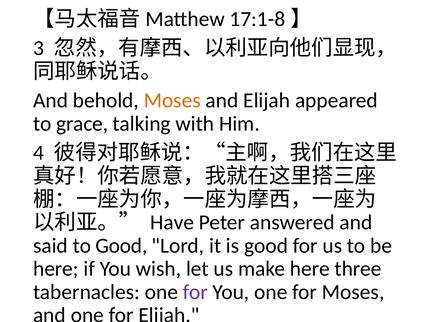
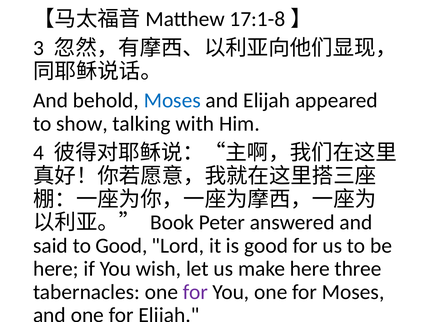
Moses at (172, 100) colour: orange -> blue
grace: grace -> show
Have: Have -> Book
